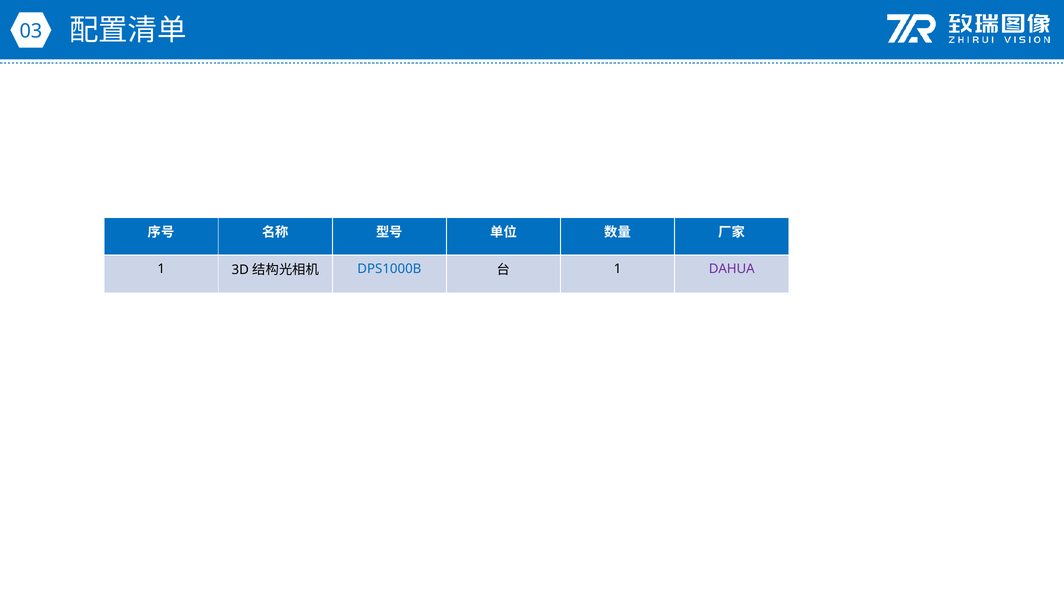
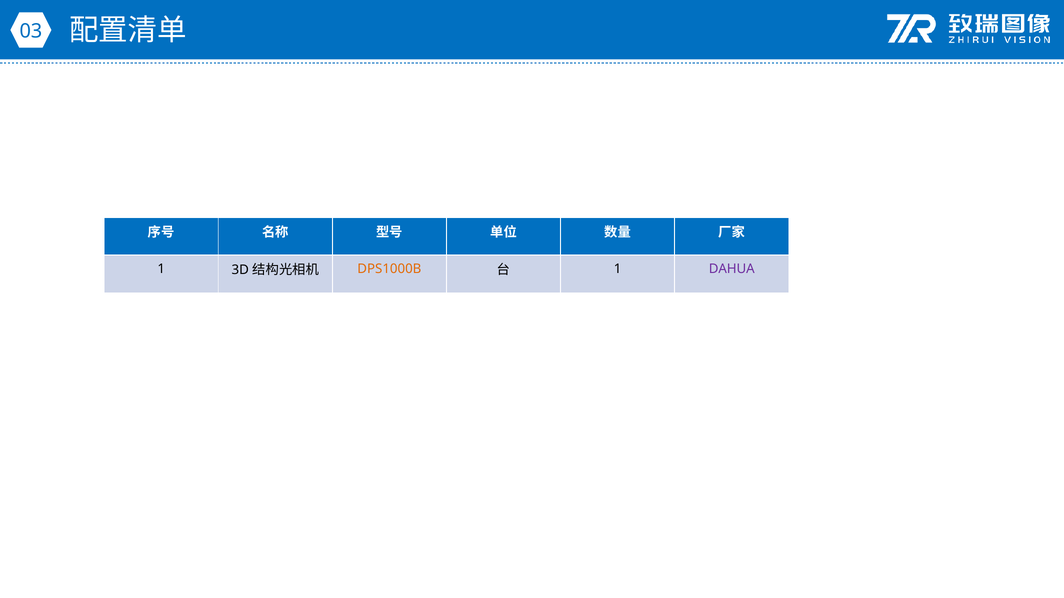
DPS1000B colour: blue -> orange
